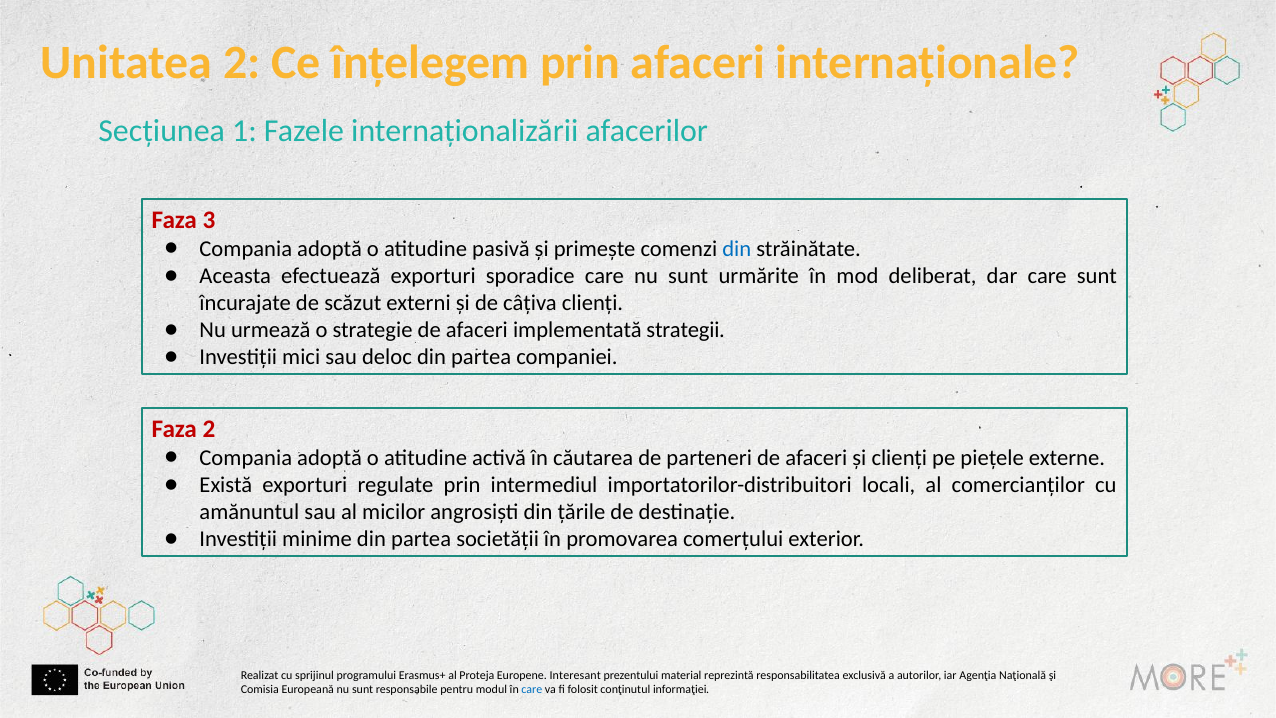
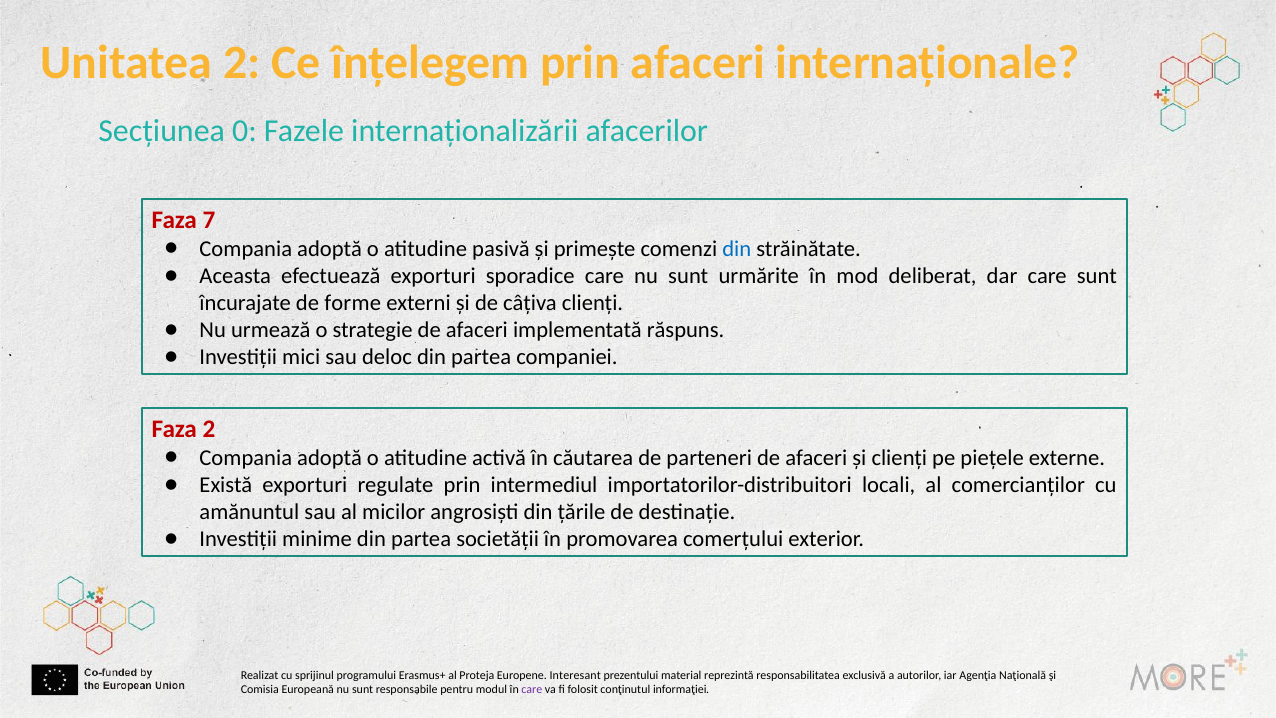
1: 1 -> 0
3: 3 -> 7
scăzut: scăzut -> forme
strategii: strategii -> răspuns
care at (532, 689) colour: blue -> purple
